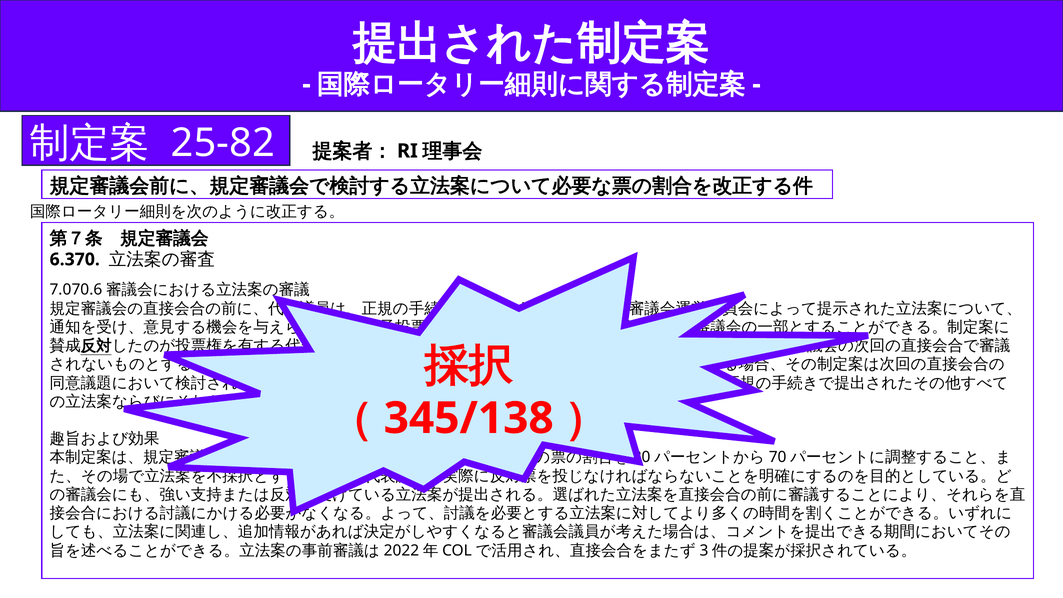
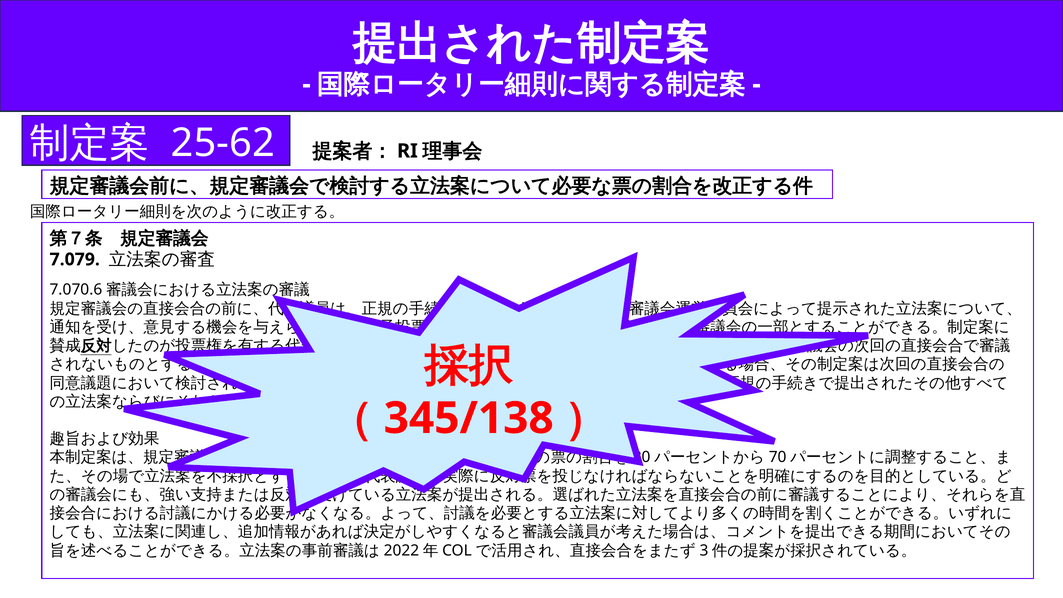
25-82: 25-82 -> 25-62
6.370: 6.370 -> 7.079
